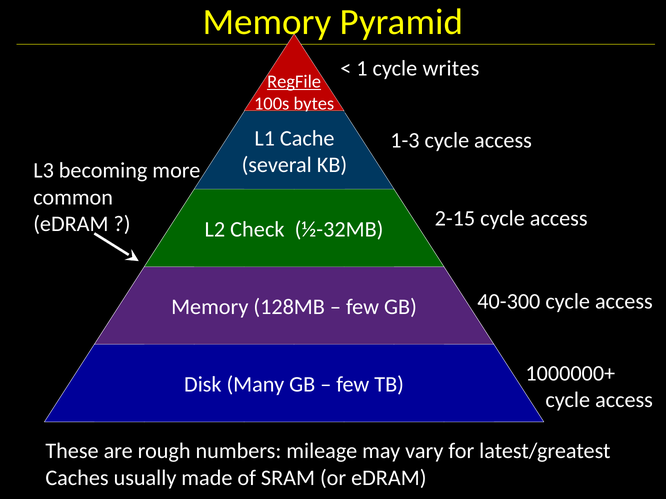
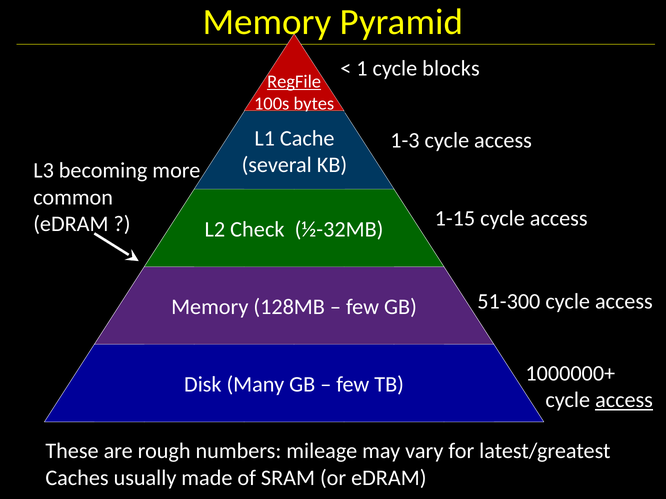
writes: writes -> blocks
2-15: 2-15 -> 1-15
40-300: 40-300 -> 51-300
access at (624, 401) underline: none -> present
